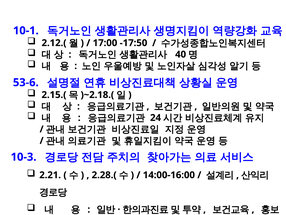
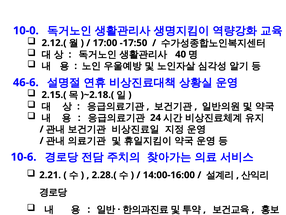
10-1: 10-1 -> 10-0
53-6: 53-6 -> 46-6
10-3: 10-3 -> 10-6
